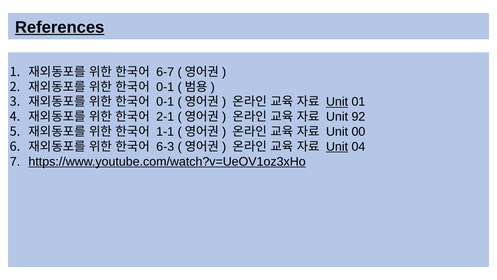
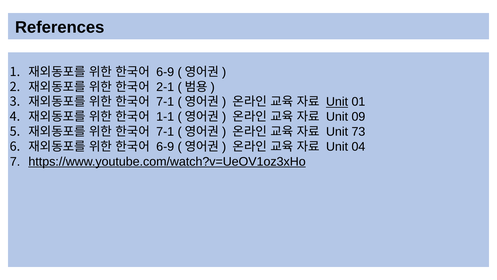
References underline: present -> none
6-7 at (165, 72): 6-7 -> 6-9
0-1 at (165, 87): 0-1 -> 2-1
0-1 at (165, 102): 0-1 -> 7-1
2-1: 2-1 -> 1-1
92: 92 -> 09
1-1 at (165, 132): 1-1 -> 7-1
00: 00 -> 73
6-3 at (165, 146): 6-3 -> 6-9
Unit at (337, 146) underline: present -> none
